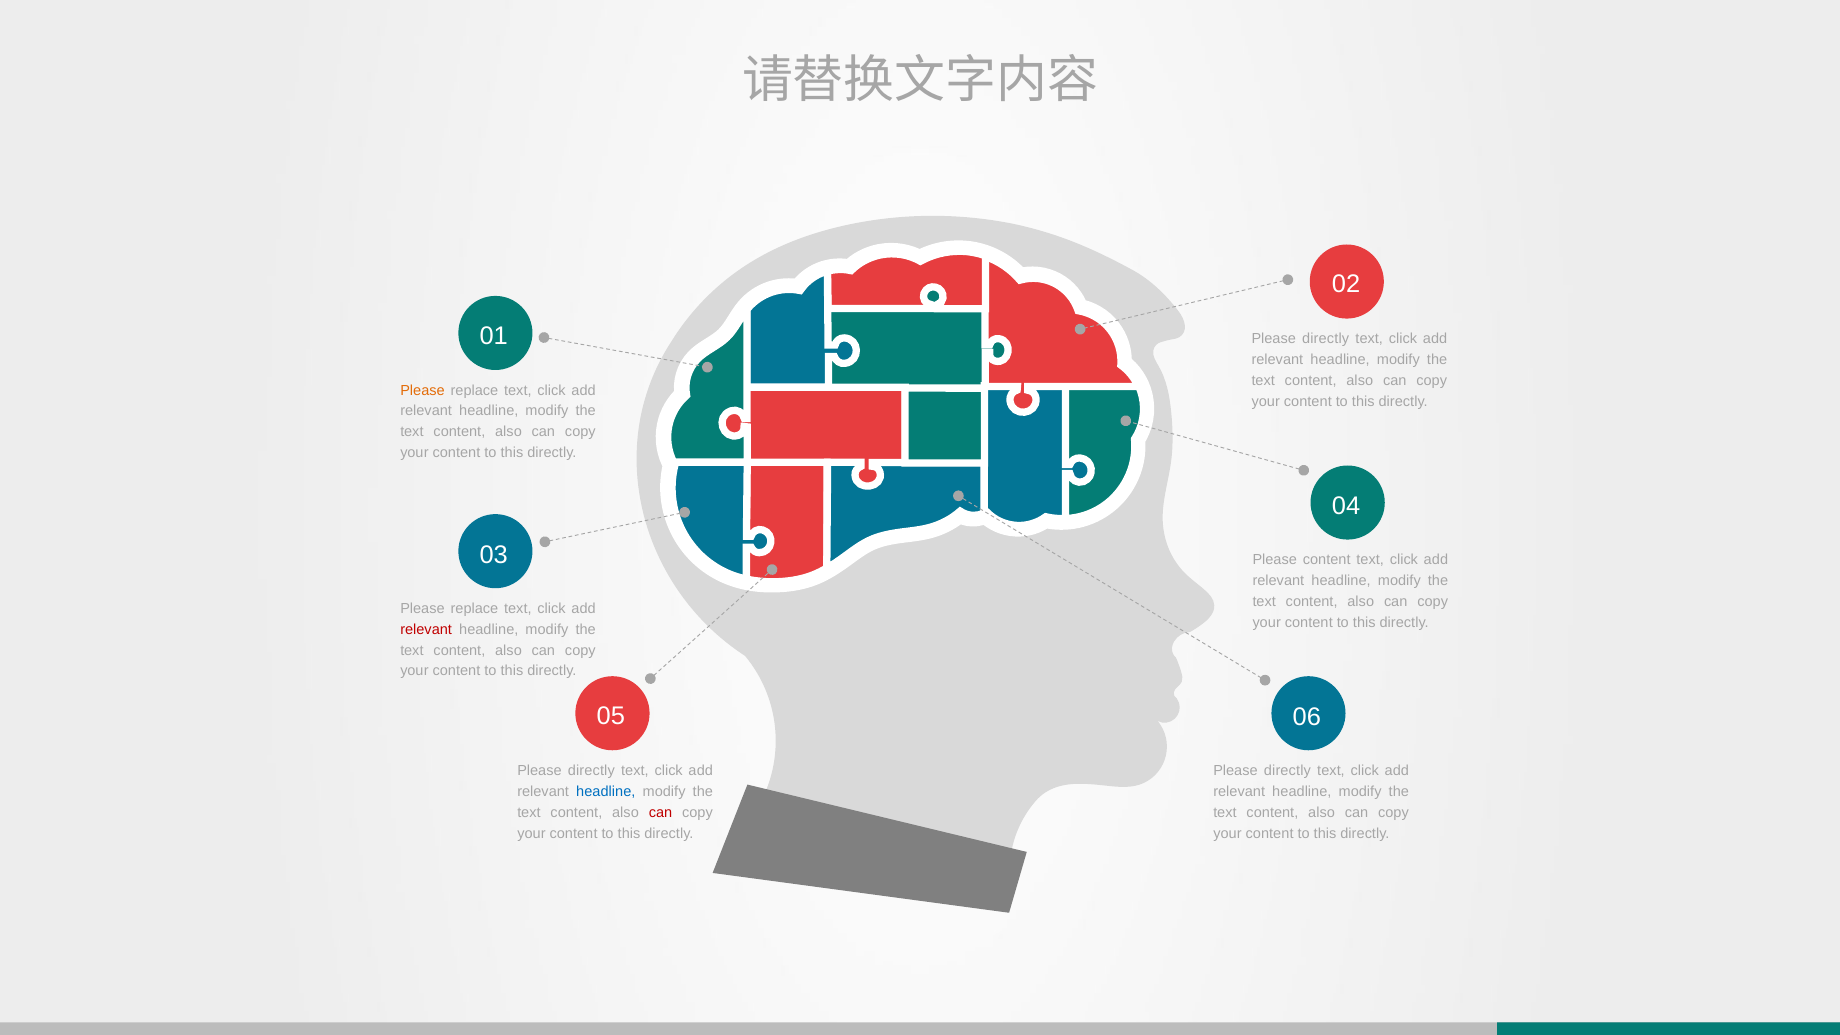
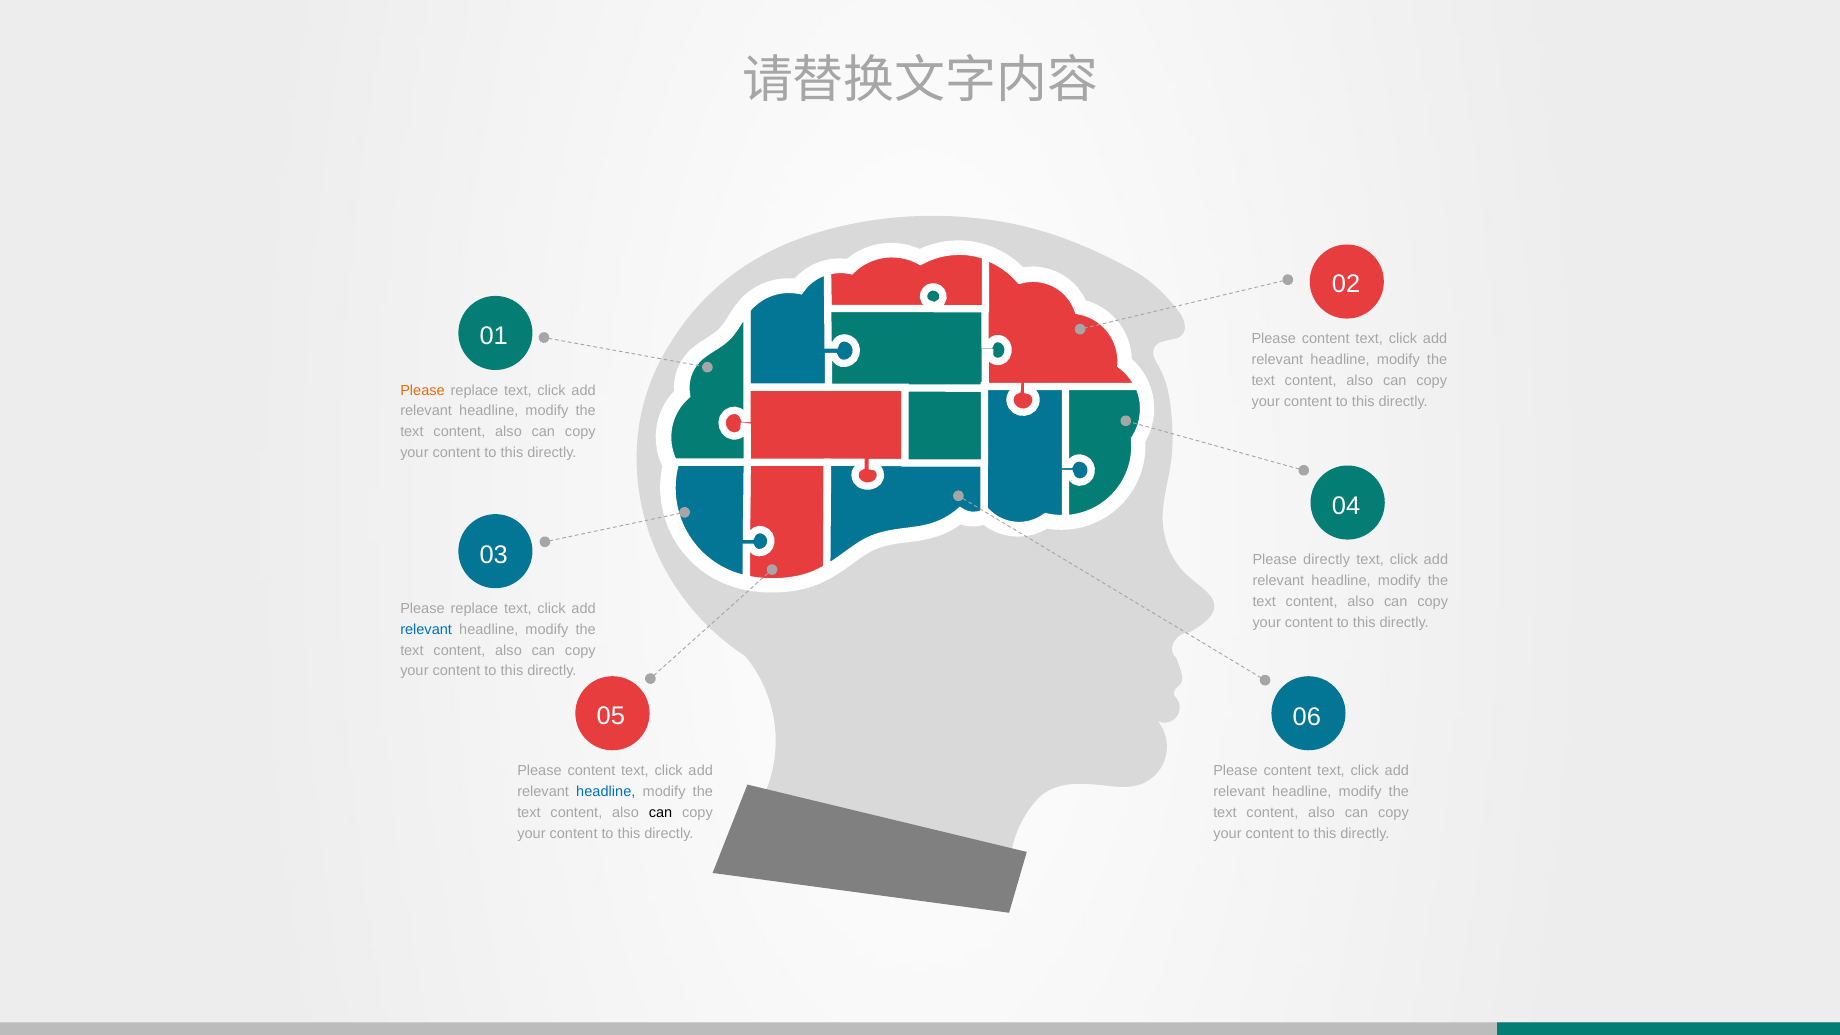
directly at (1326, 339): directly -> content
Please content: content -> directly
relevant at (426, 629) colour: red -> blue
directly at (591, 771): directly -> content
directly at (1287, 771): directly -> content
can at (661, 812) colour: red -> black
